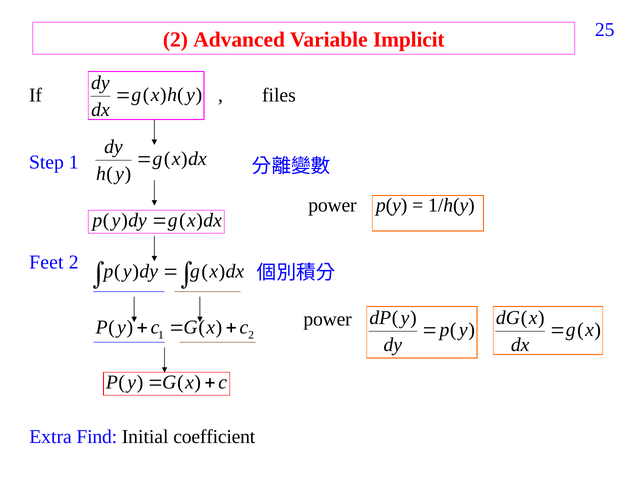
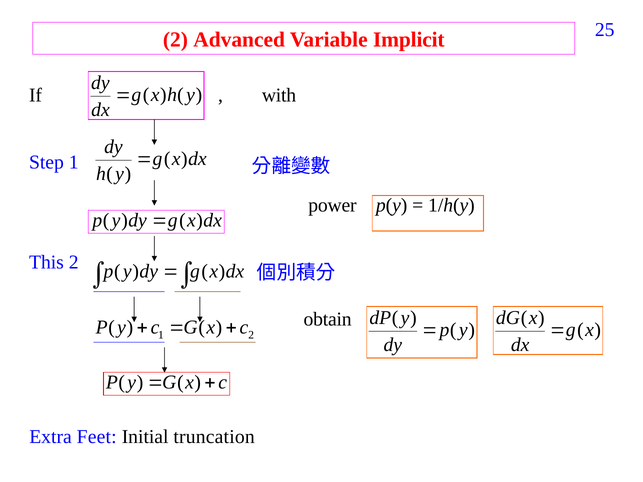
files: files -> with
Feet: Feet -> This
power at (328, 319): power -> obtain
Find: Find -> Feet
coefficient: coefficient -> truncation
